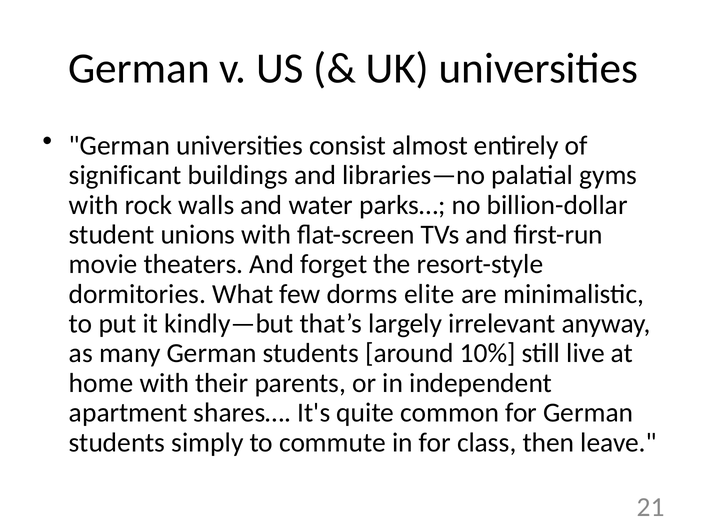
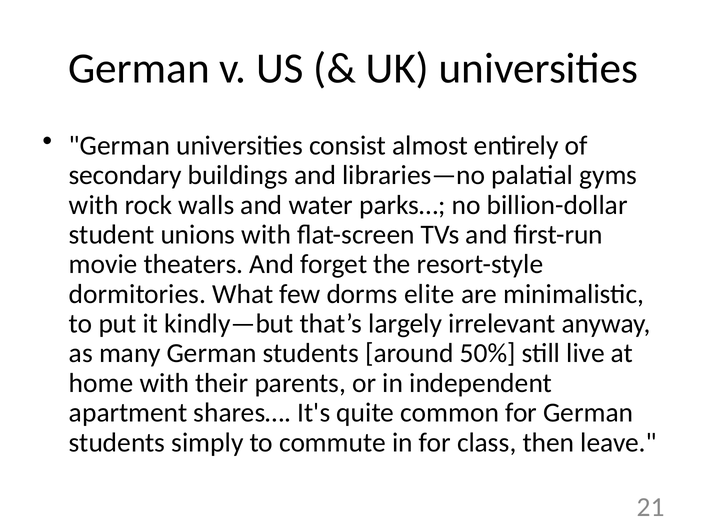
significant: significant -> secondary
10%: 10% -> 50%
